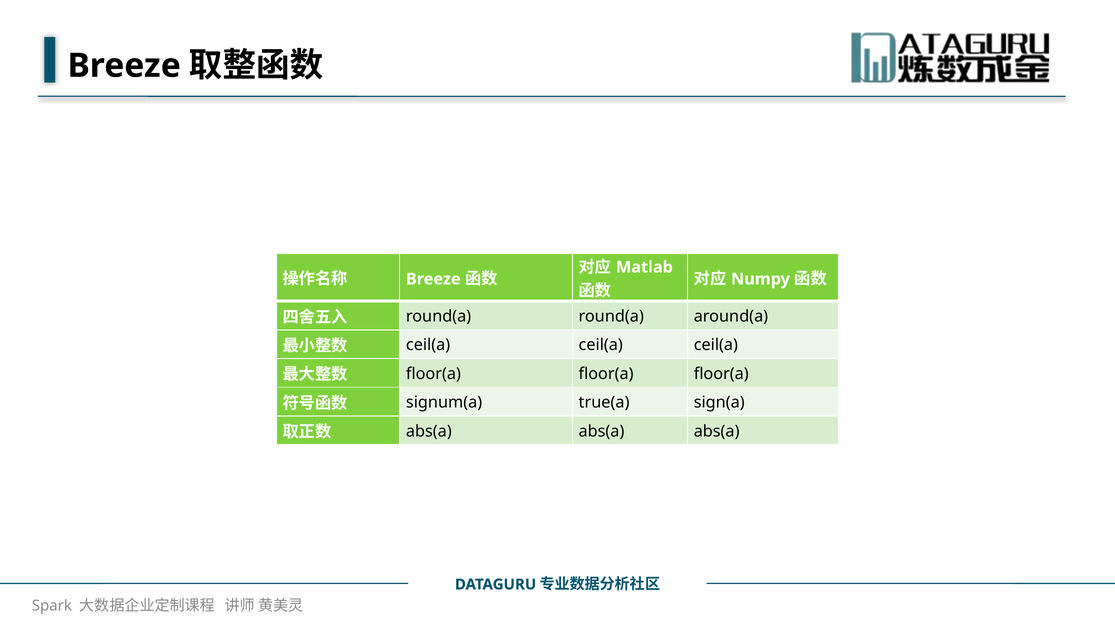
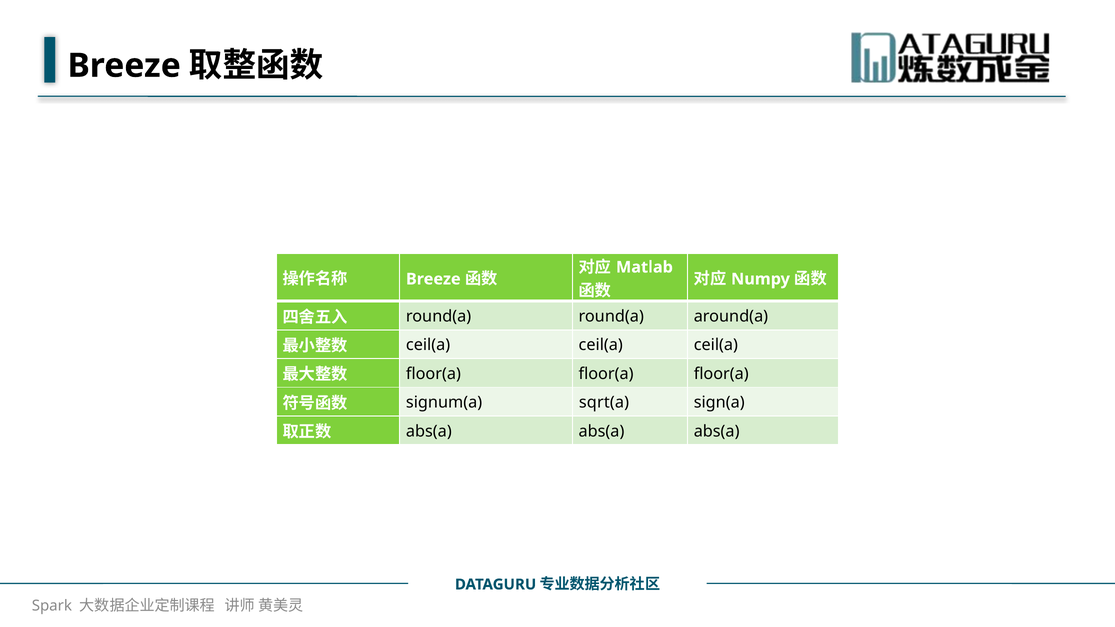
true(a: true(a -> sqrt(a
